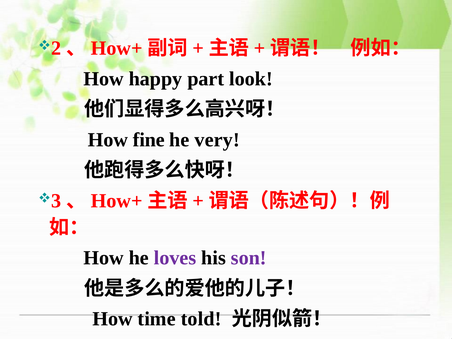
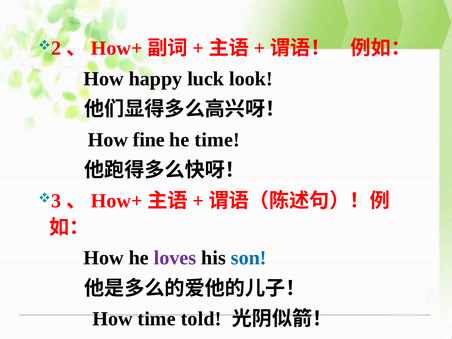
part: part -> luck
he very: very -> time
son colour: purple -> blue
